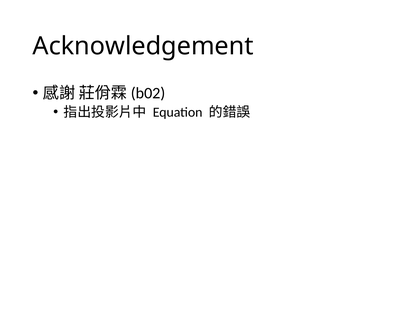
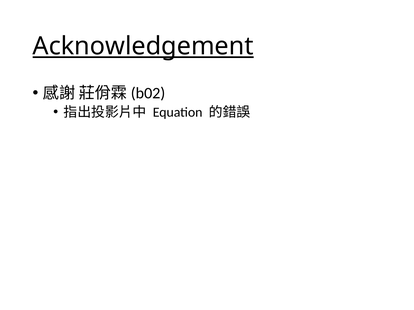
Acknowledgement underline: none -> present
